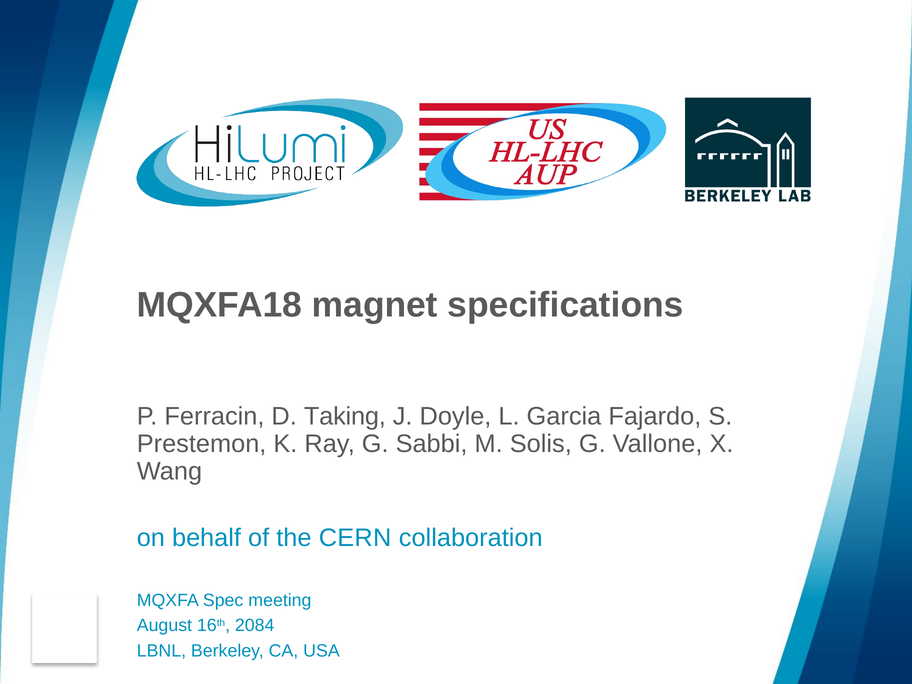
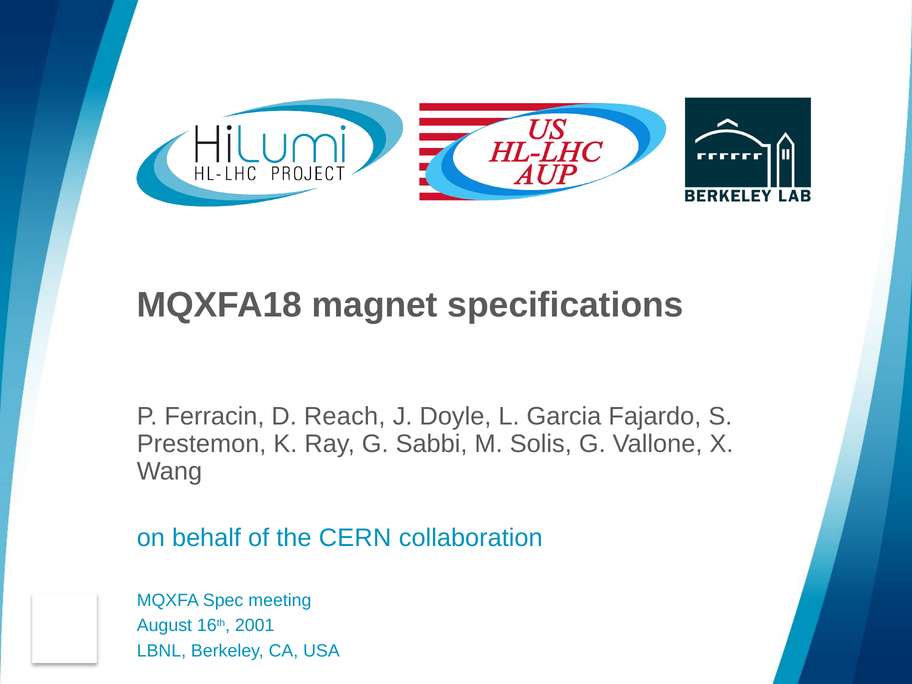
Taking: Taking -> Reach
2084: 2084 -> 2001
